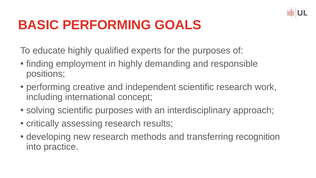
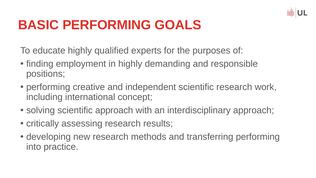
scientific purposes: purposes -> approach
transferring recognition: recognition -> performing
